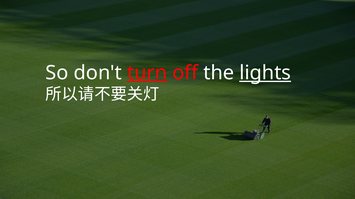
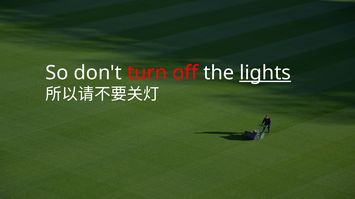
turn underline: present -> none
